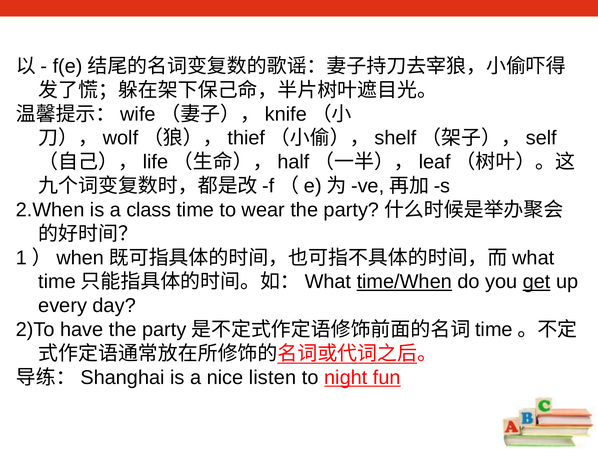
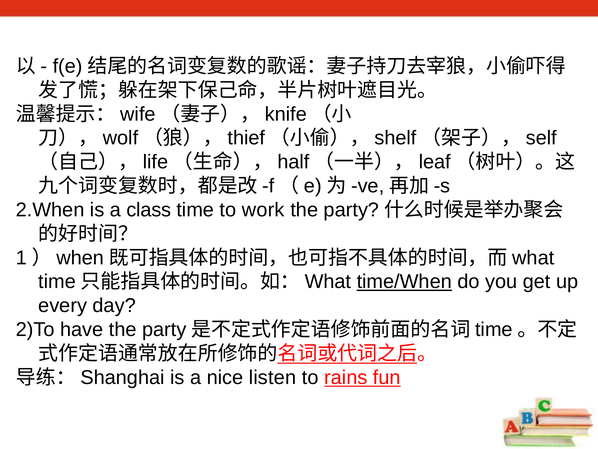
wear: wear -> work
get underline: present -> none
night: night -> rains
